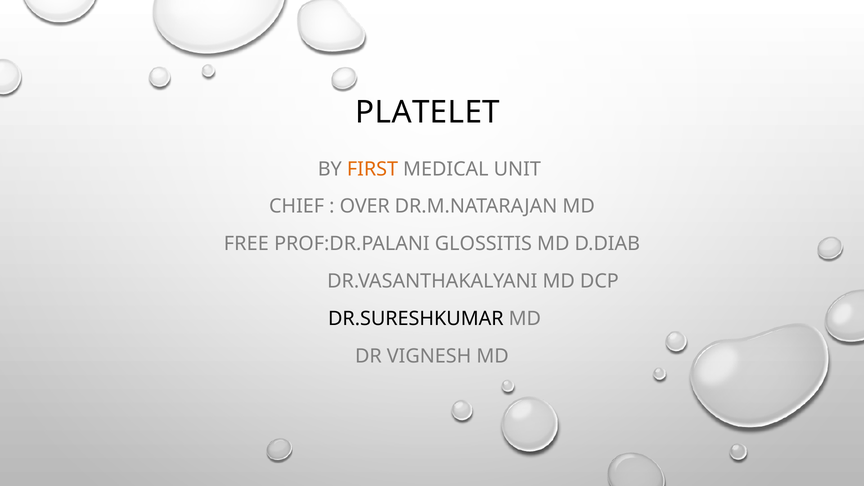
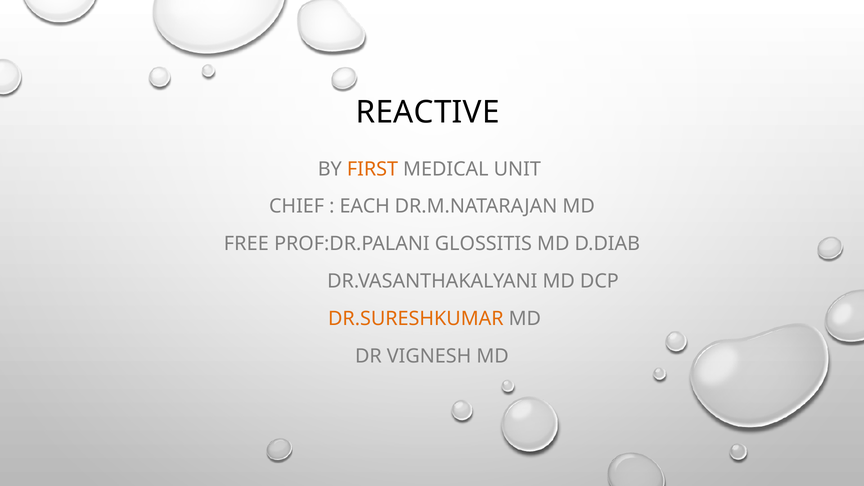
PLATELET: PLATELET -> REACTIVE
OVER: OVER -> EACH
DR.SURESHKUMAR colour: black -> orange
